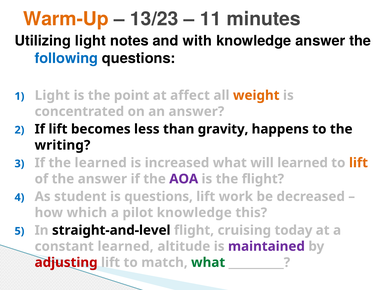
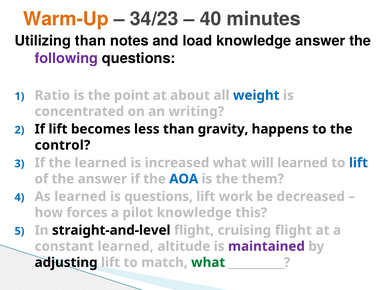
13/23: 13/23 -> 34/23
11: 11 -> 40
Utilizing light: light -> than
with: with -> load
following colour: blue -> purple
Light at (52, 95): Light -> Ratio
affect: affect -> about
weight colour: orange -> blue
an answer: answer -> writing
writing: writing -> control
lift at (358, 163) colour: orange -> blue
AOA colour: purple -> blue
the flight: flight -> them
As student: student -> learned
which: which -> forces
cruising today: today -> flight
adjusting colour: red -> black
